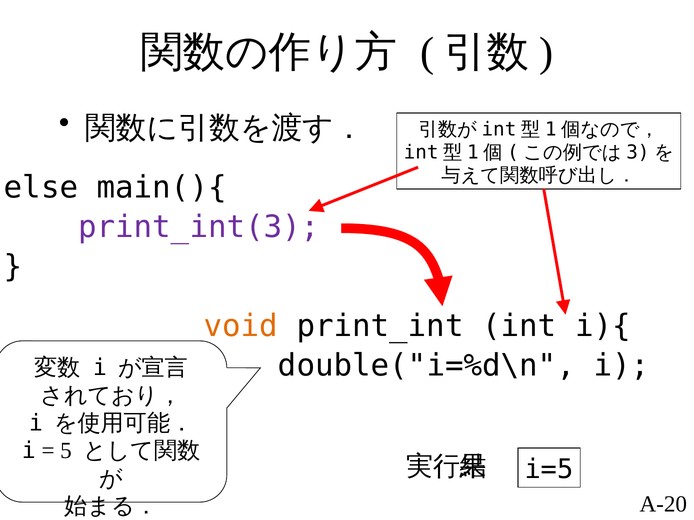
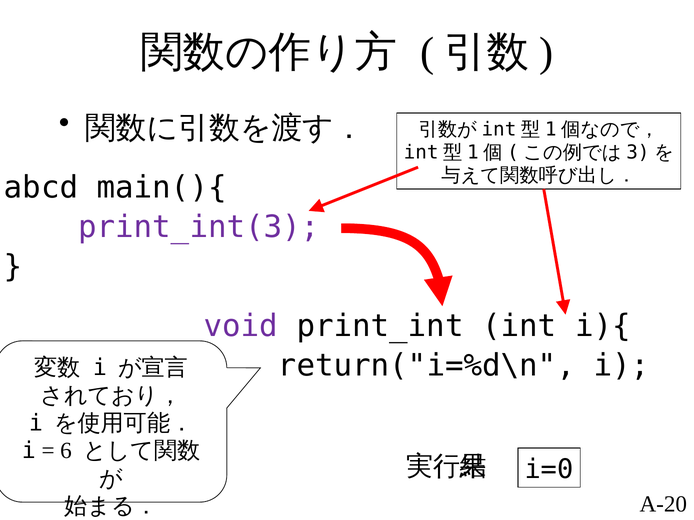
else: else -> abcd
void colour: orange -> purple
double("i=%d\n: double("i=%d\n -> return("i=%d\n
5: 5 -> 6
i=5: i=5 -> i=0
